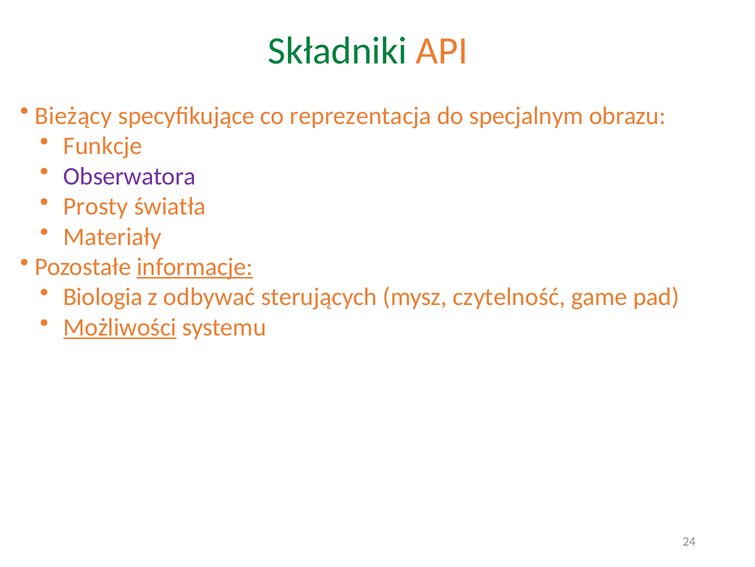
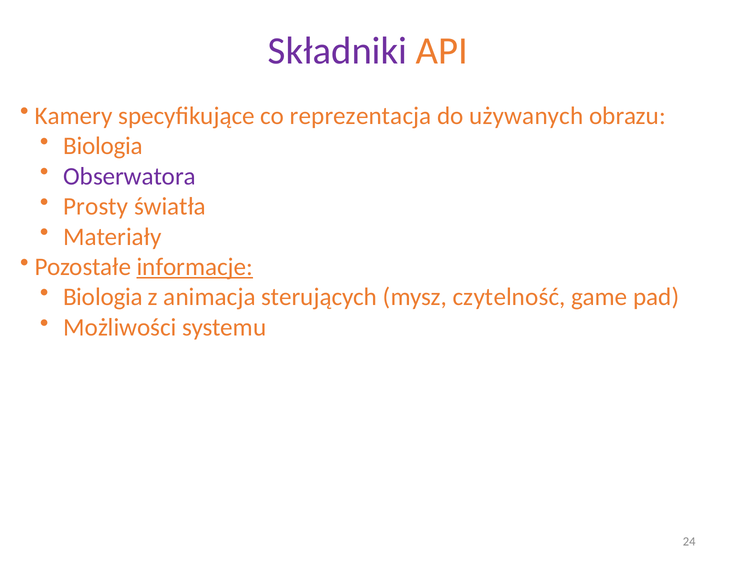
Składniki colour: green -> purple
Bieżący: Bieżący -> Kamery
specjalnym: specjalnym -> używanych
Funkcje at (103, 146): Funkcje -> Biologia
odbywać: odbywać -> animacja
Możliwości underline: present -> none
